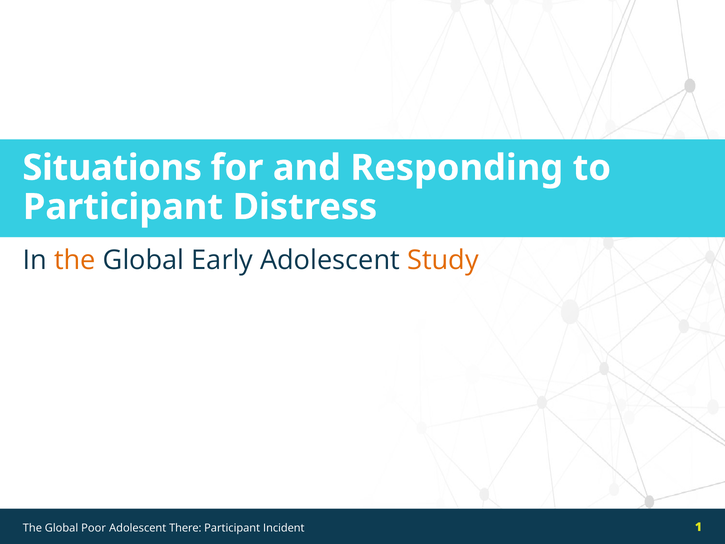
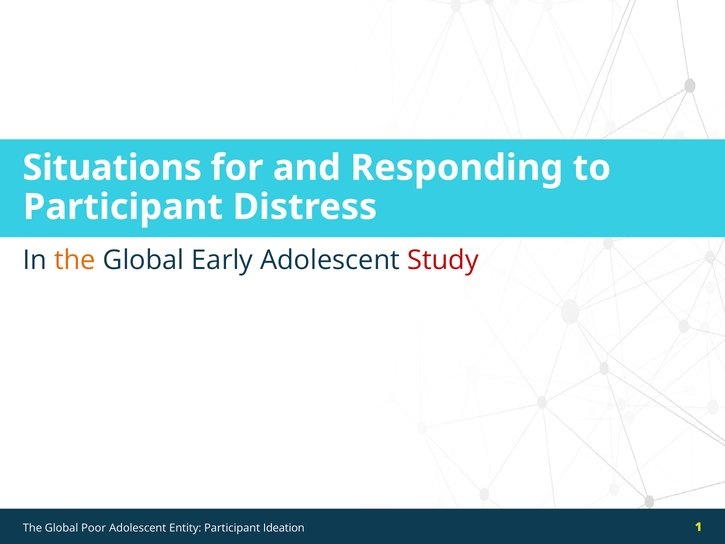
Study colour: orange -> red
There: There -> Entity
Incident: Incident -> Ideation
